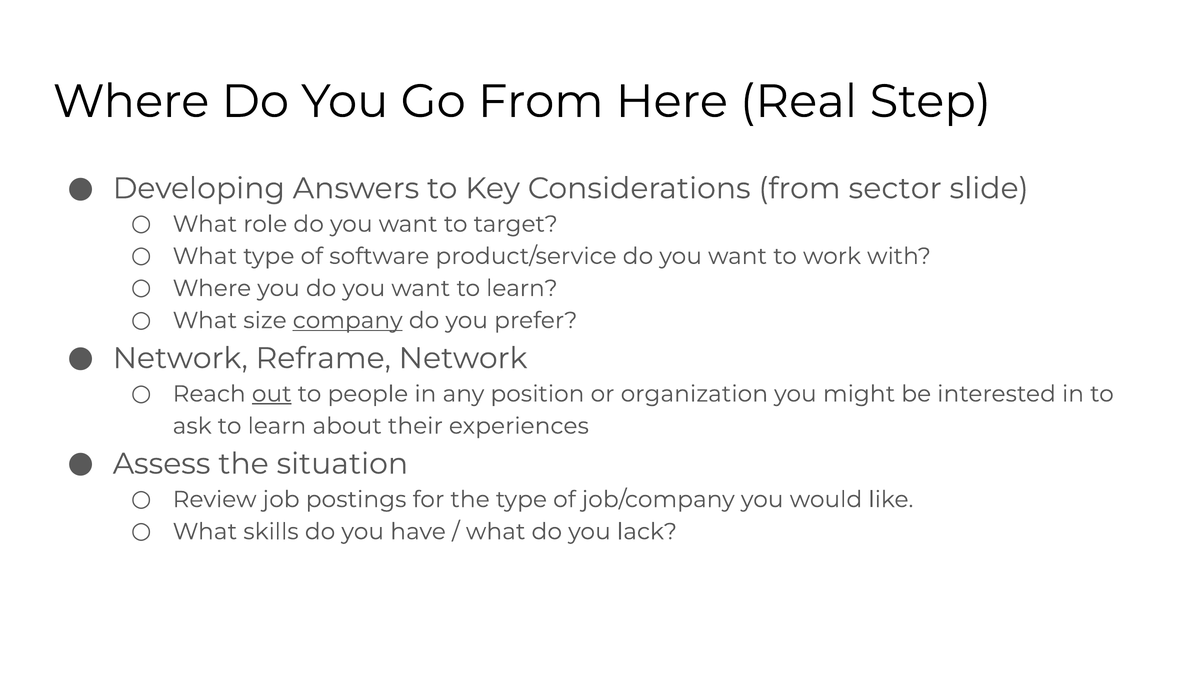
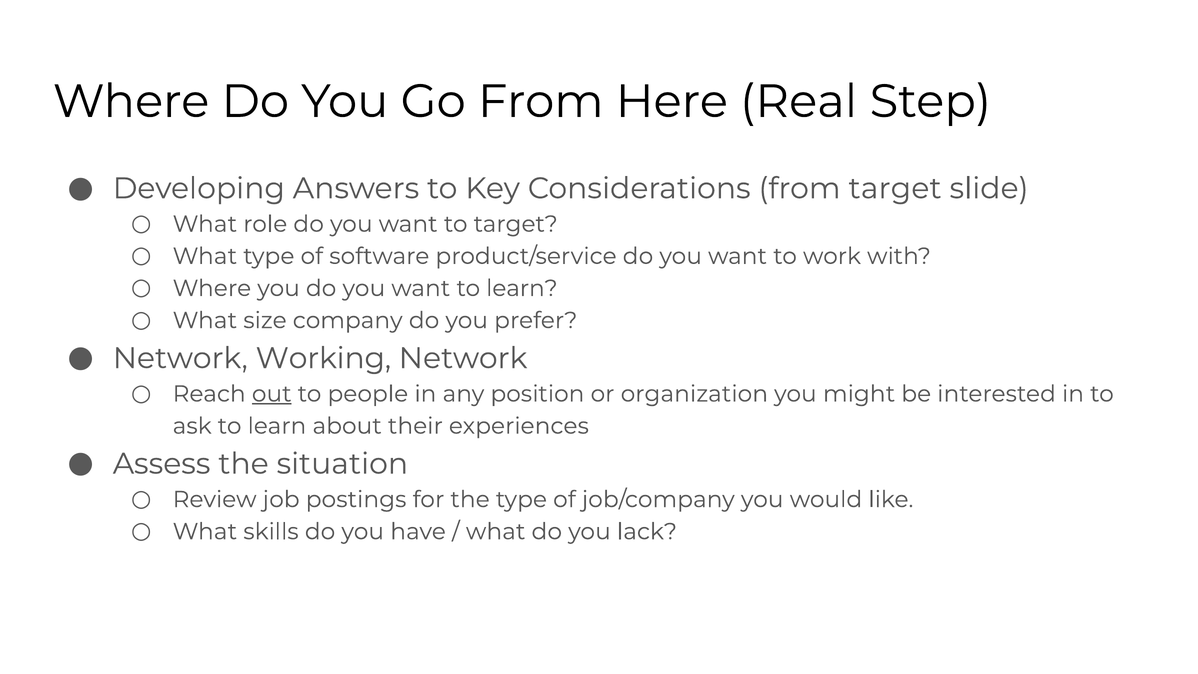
from sector: sector -> target
company underline: present -> none
Reframe: Reframe -> Working
